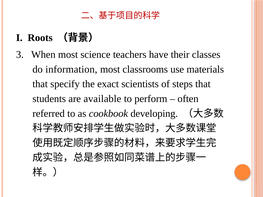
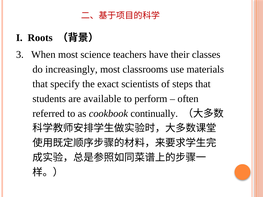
information: information -> increasingly
developing: developing -> continually
